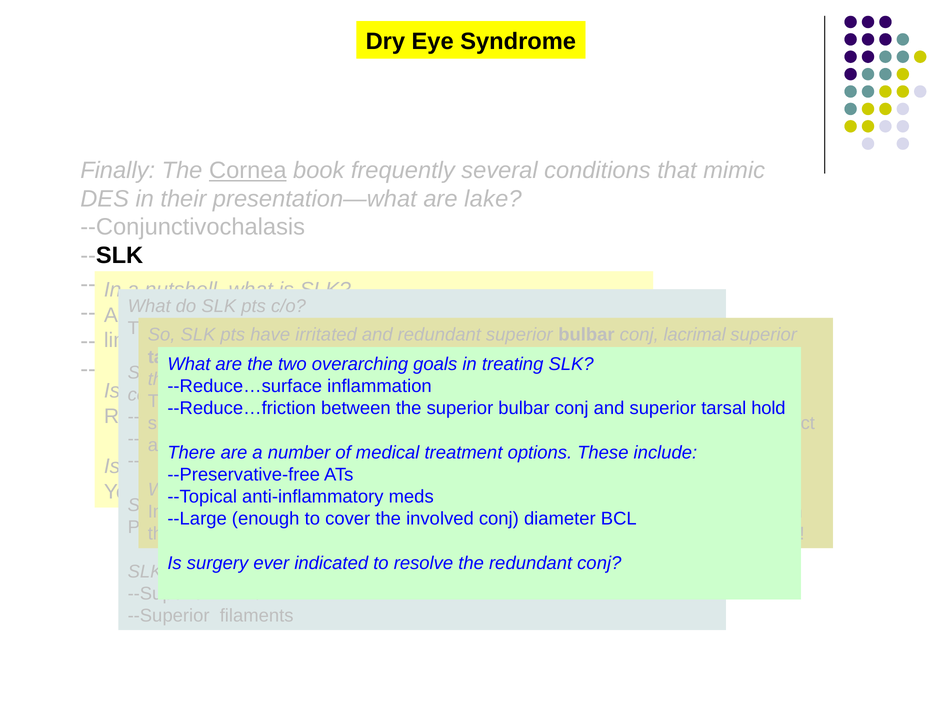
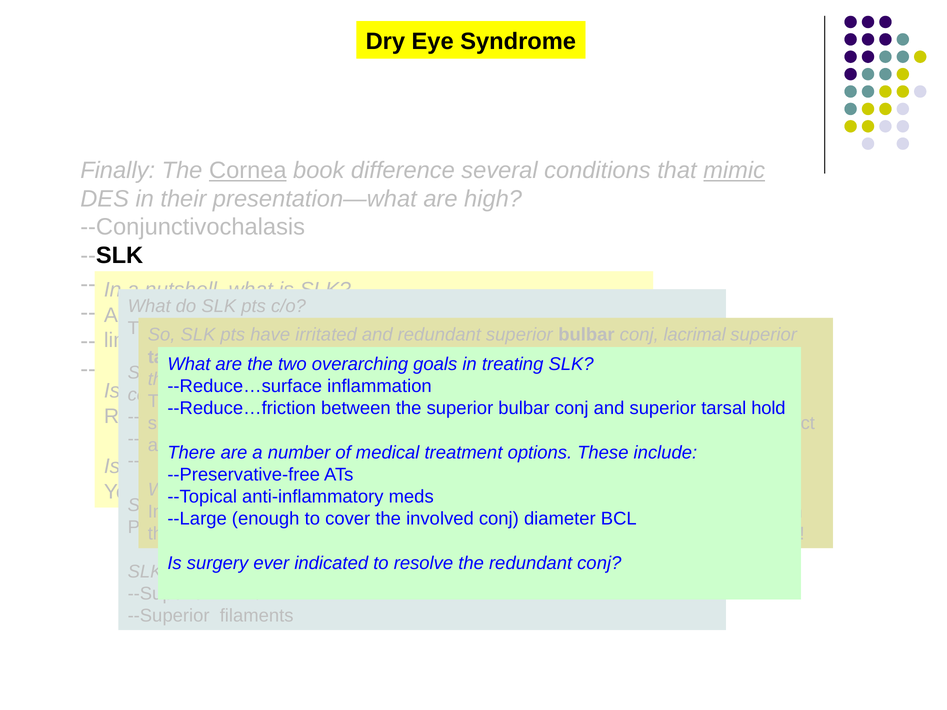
frequently: frequently -> difference
mimic underline: none -> present
lake: lake -> high
